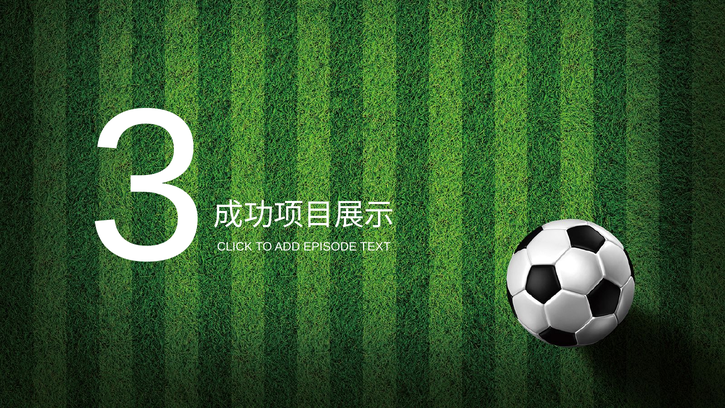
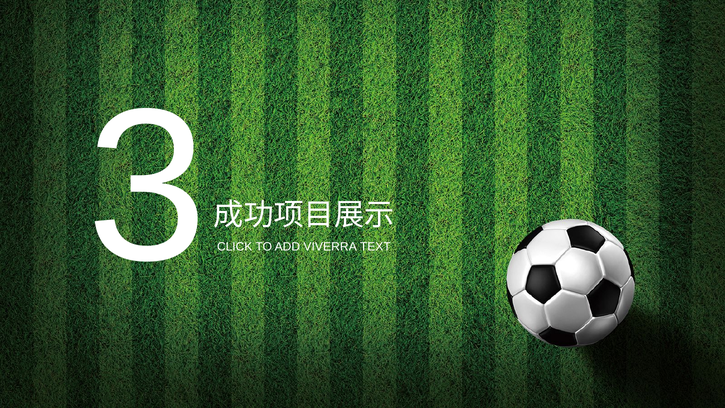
EPISODE: EPISODE -> VIVERRA
